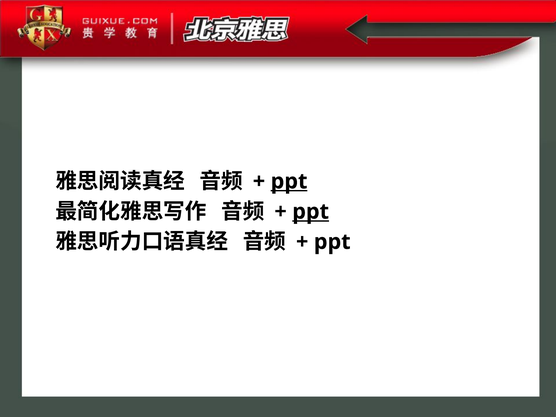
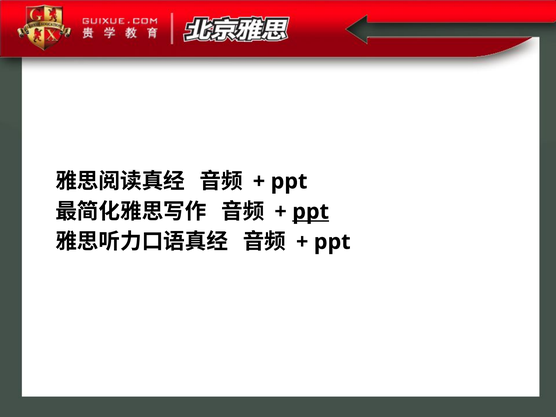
ppt at (289, 181) underline: present -> none
